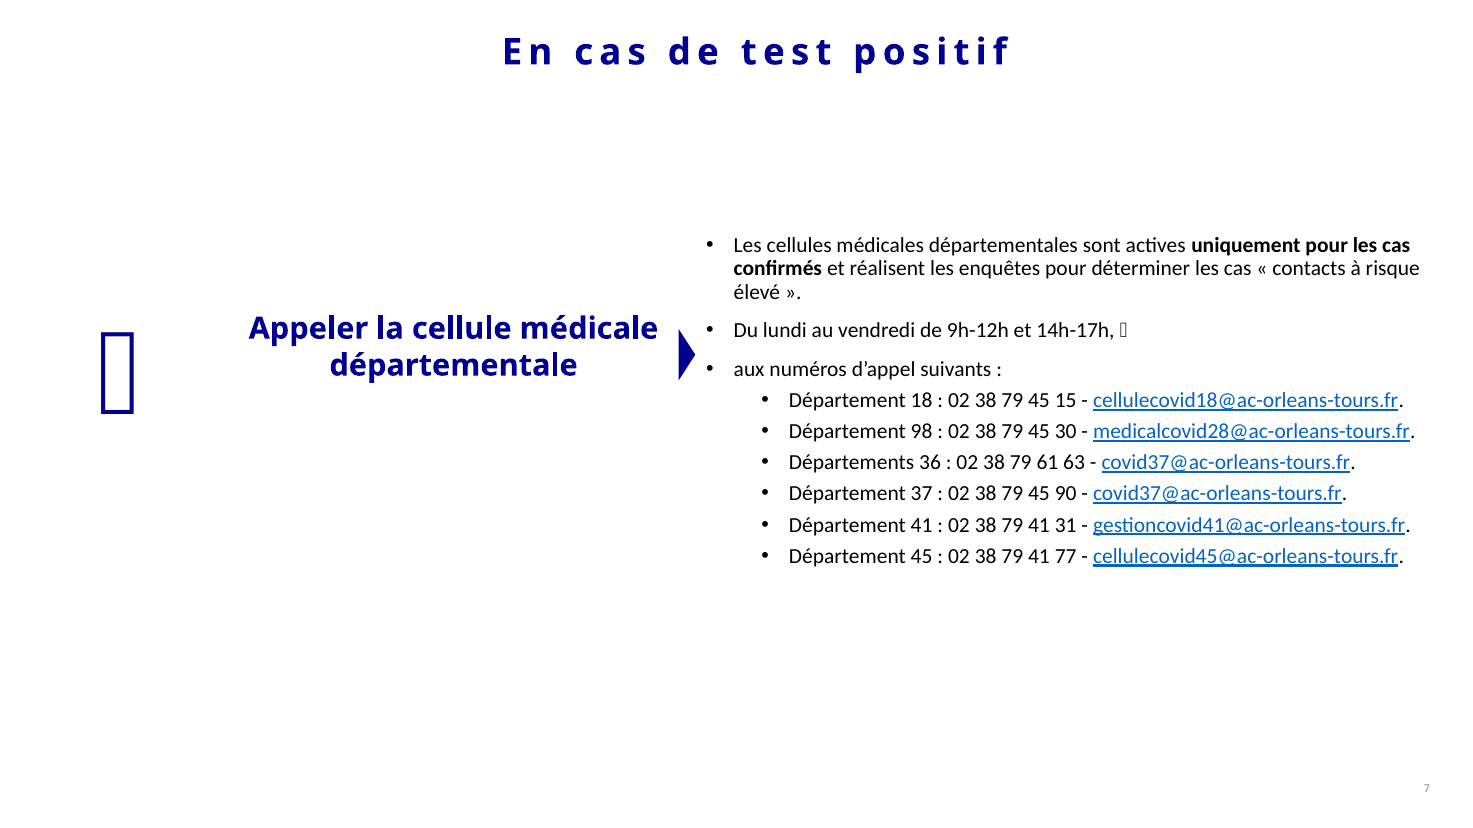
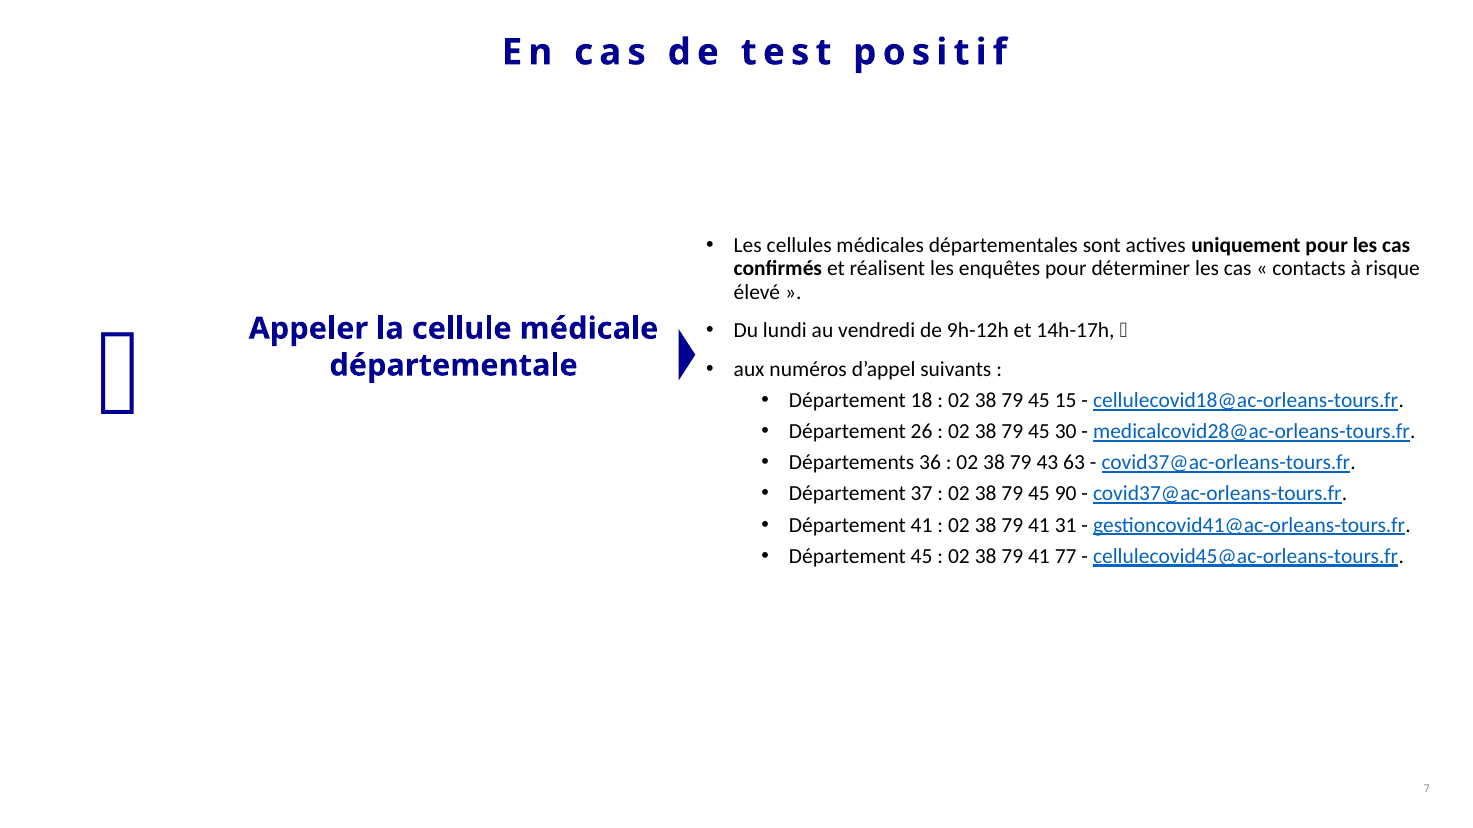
98: 98 -> 26
61: 61 -> 43
